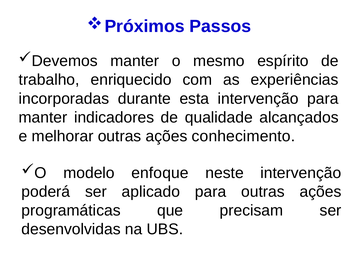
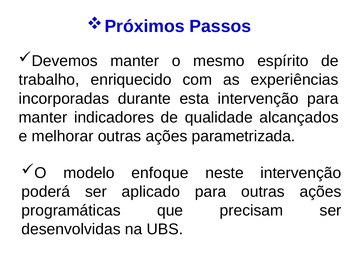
conhecimento: conhecimento -> parametrizada
